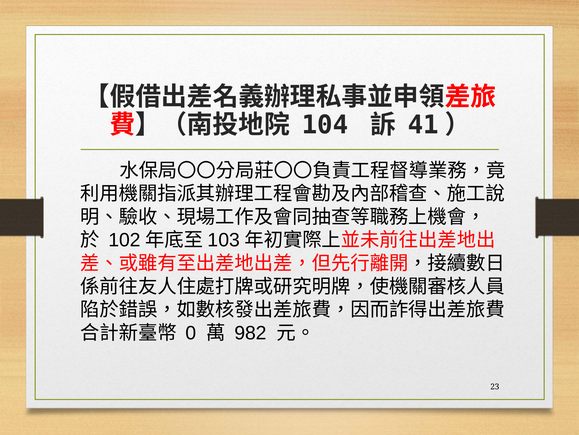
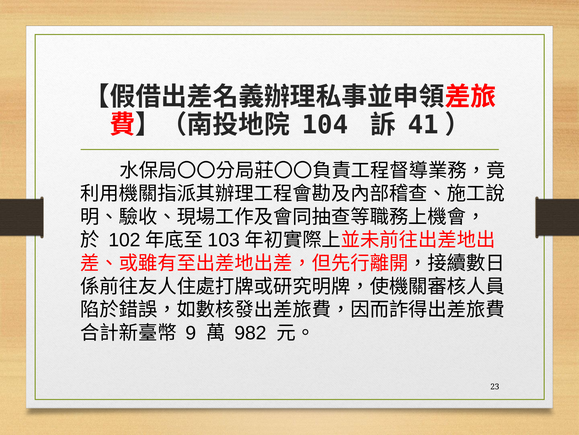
0: 0 -> 9
